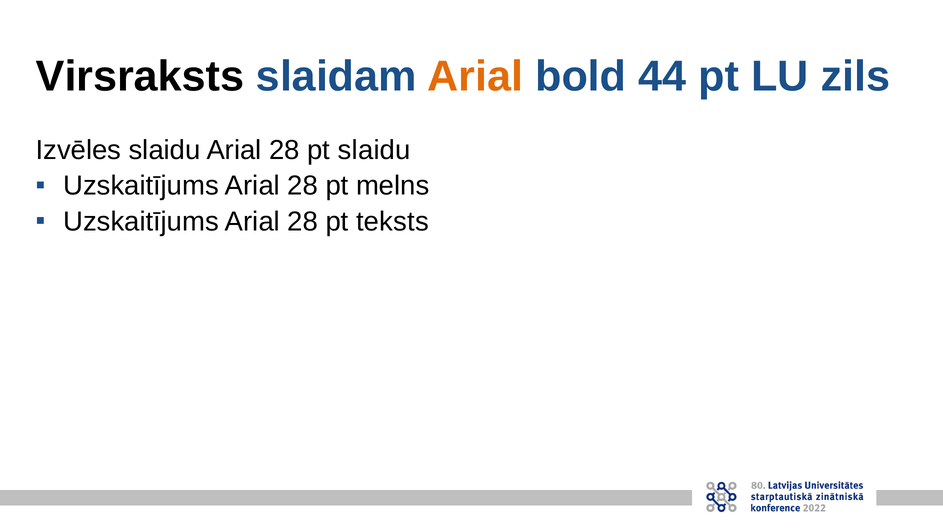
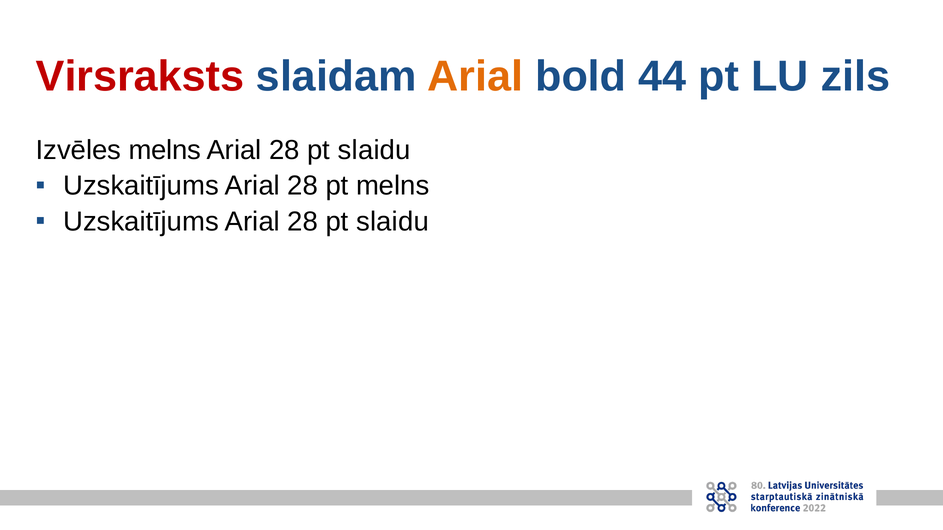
Virsraksts colour: black -> red
Izvēles slaidu: slaidu -> melns
teksts at (393, 222): teksts -> slaidu
